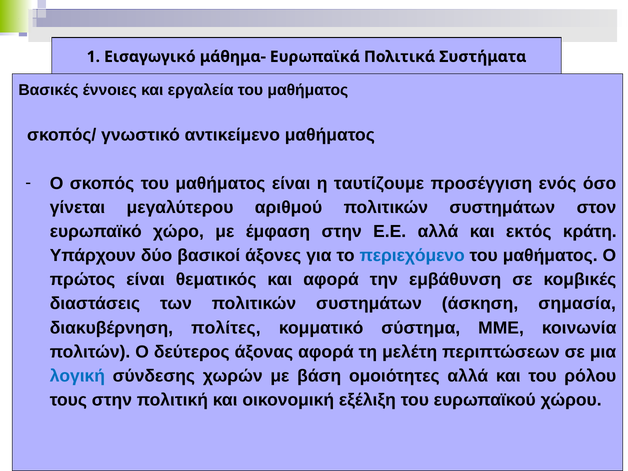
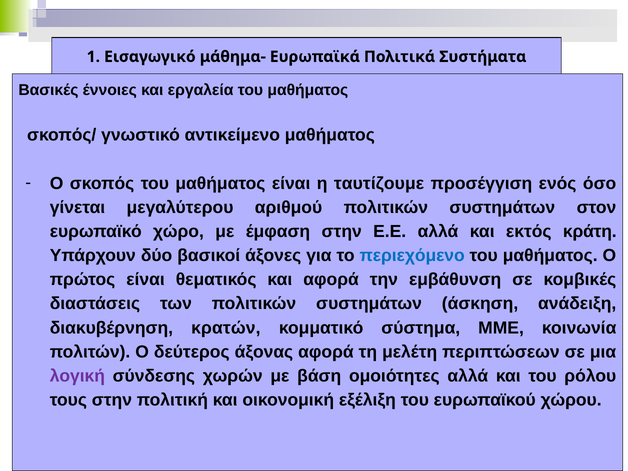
σημασία: σημασία -> ανάδειξη
πολίτες: πολίτες -> κρατών
λογική colour: blue -> purple
